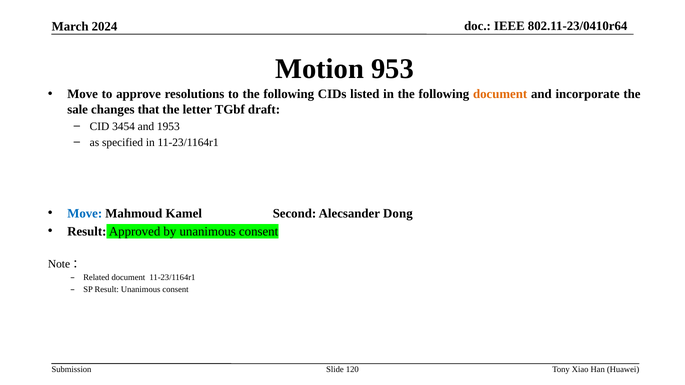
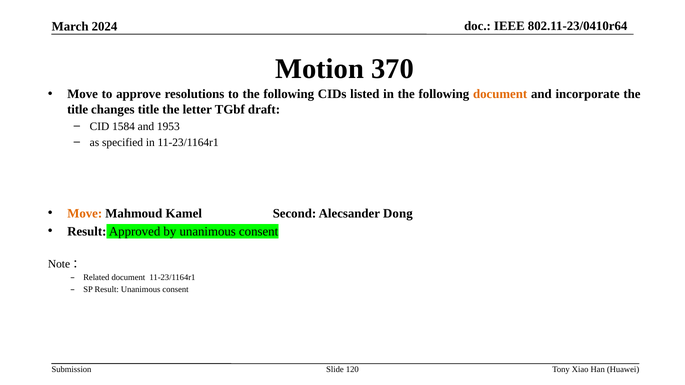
953: 953 -> 370
sale at (78, 110): sale -> title
changes that: that -> title
3454: 3454 -> 1584
Move at (85, 214) colour: blue -> orange
